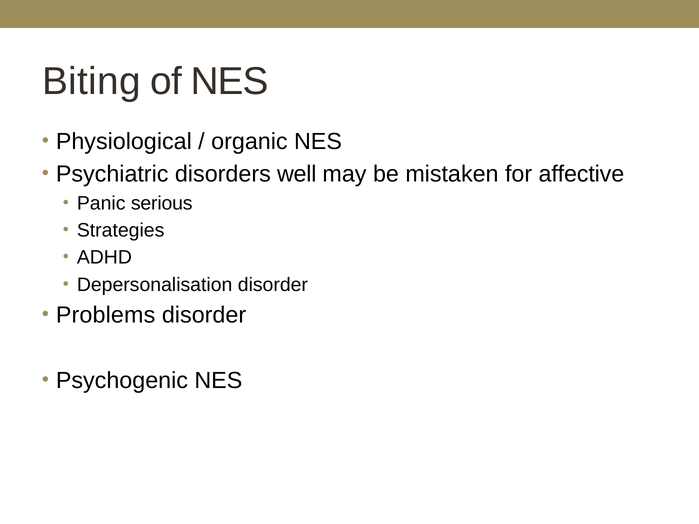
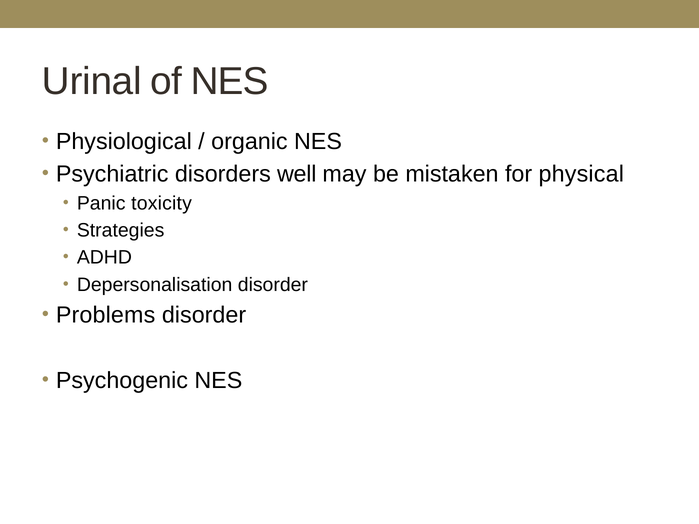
Biting: Biting -> Urinal
affective: affective -> physical
serious: serious -> toxicity
